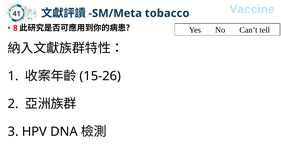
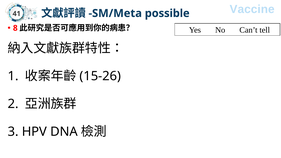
tobacco: tobacco -> possible
